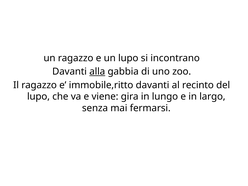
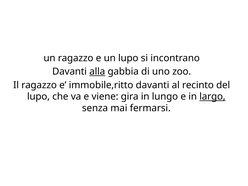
largo underline: none -> present
